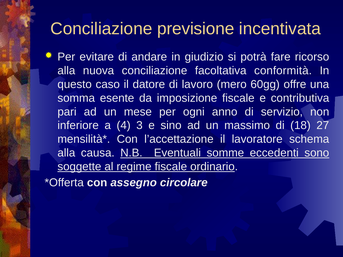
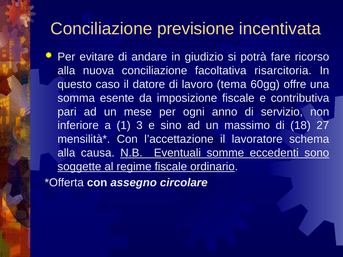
conformità: conformità -> risarcitoria
mero: mero -> tema
4: 4 -> 1
